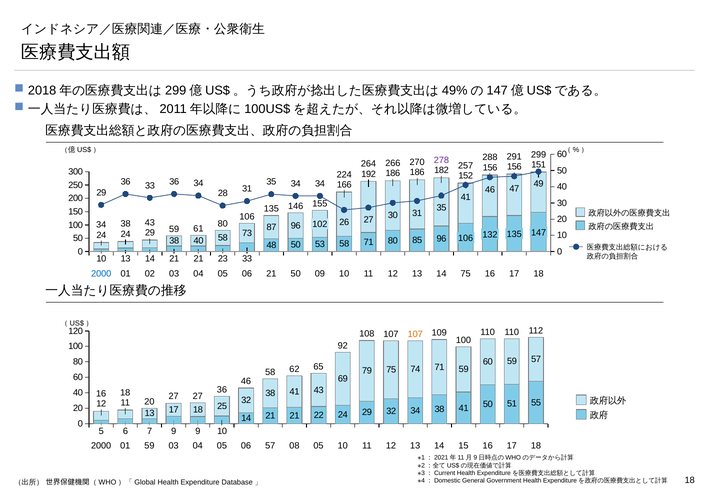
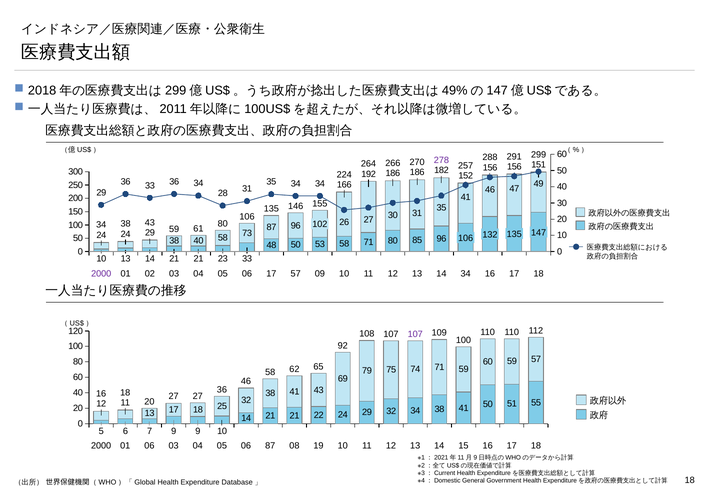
2000 at (101, 273) colour: blue -> purple
06 21: 21 -> 17
03 50: 50 -> 57
14 75: 75 -> 34
107 at (415, 334) colour: orange -> purple
2000 59: 59 -> 06
06 57: 57 -> 87
08 05: 05 -> 19
